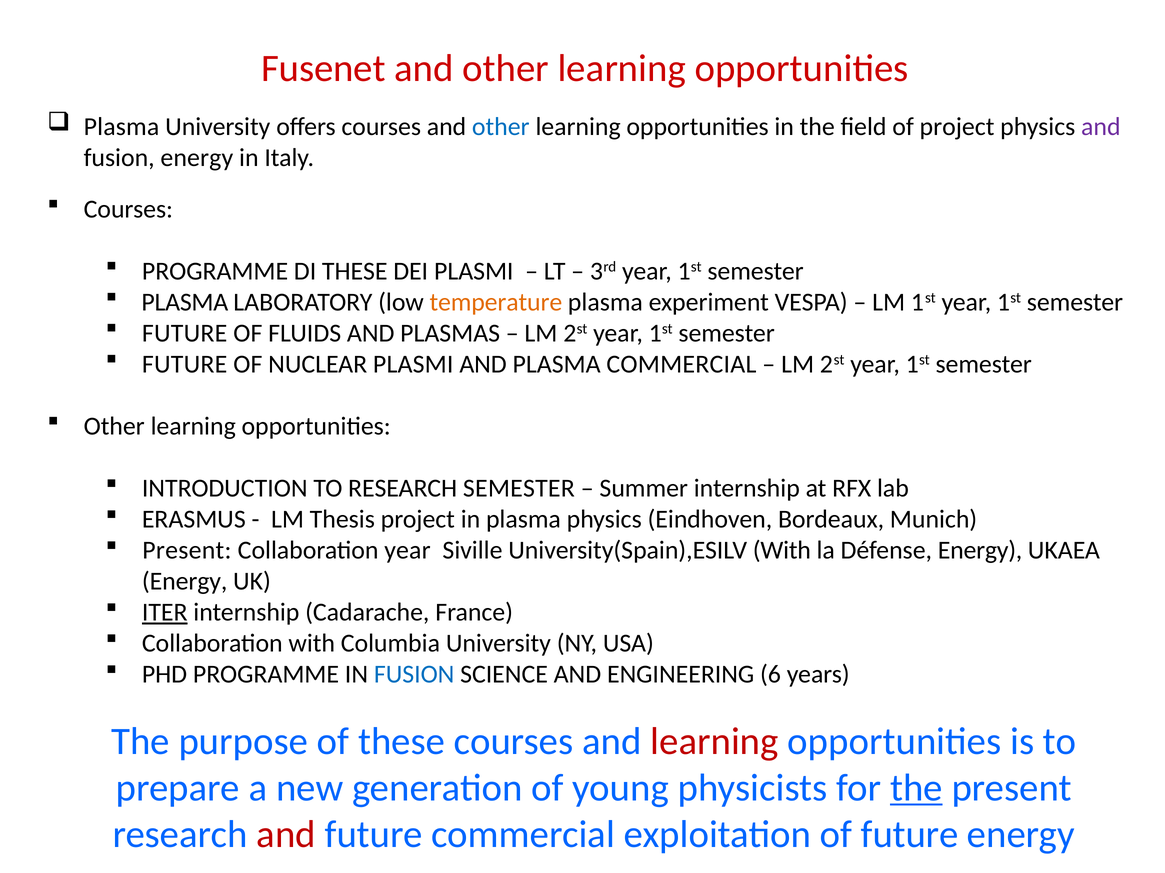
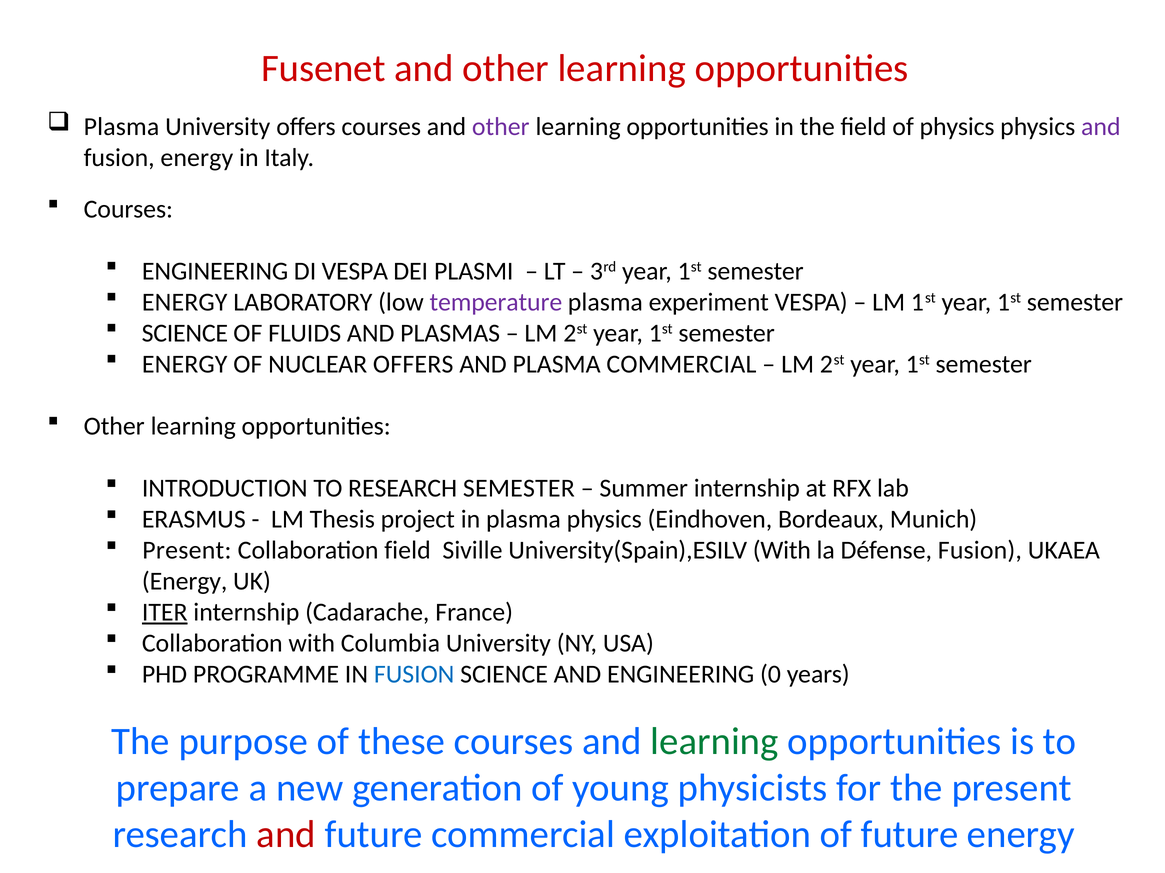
other at (501, 127) colour: blue -> purple
of project: project -> physics
PROGRAMME at (215, 271): PROGRAMME -> ENGINEERING
DI THESE: THESE -> VESPA
PLASMA at (185, 302): PLASMA -> ENERGY
temperature colour: orange -> purple
FUTURE at (185, 333): FUTURE -> SCIENCE
FUTURE at (185, 364): FUTURE -> ENERGY
NUCLEAR PLASMI: PLASMI -> OFFERS
Collaboration year: year -> field
Défense Energy: Energy -> Fusion
6: 6 -> 0
learning at (715, 742) colour: red -> green
the at (916, 789) underline: present -> none
